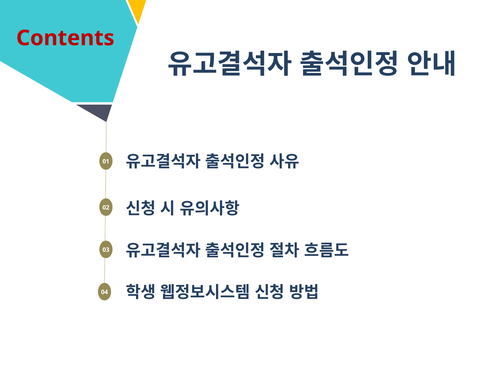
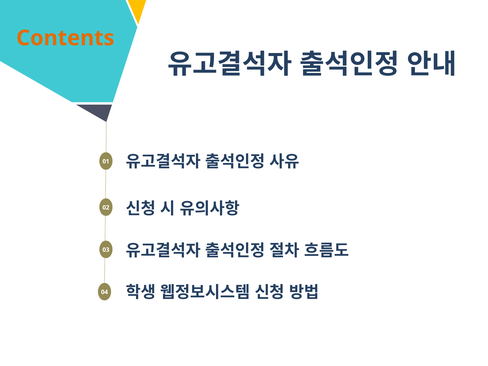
Contents colour: red -> orange
